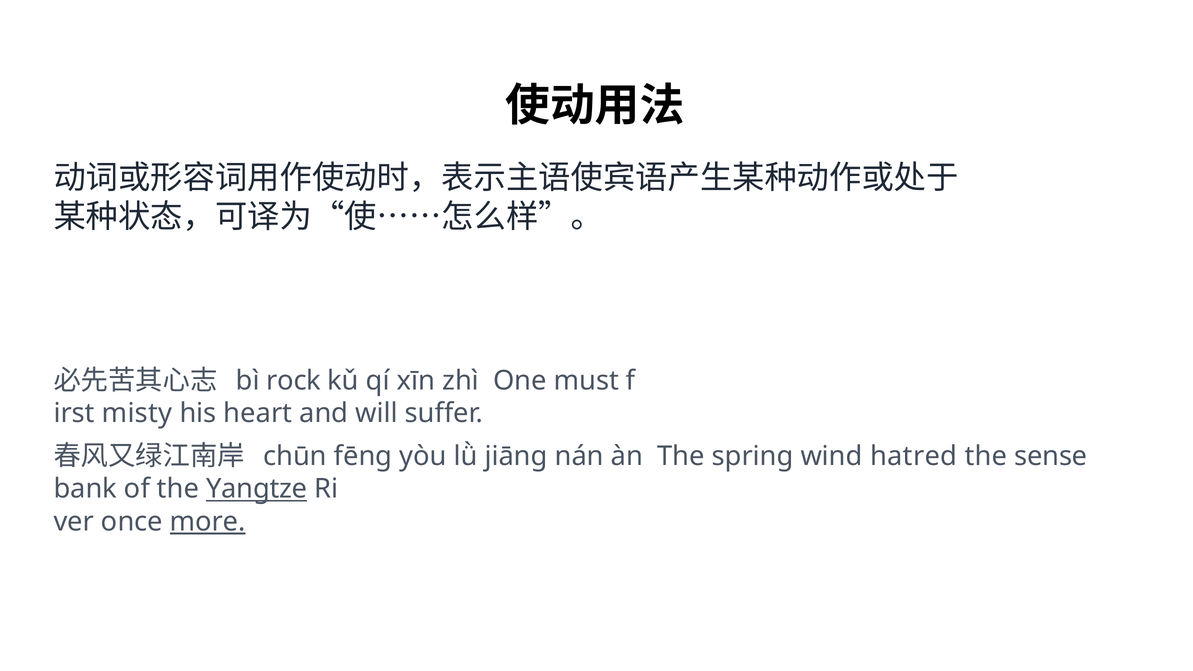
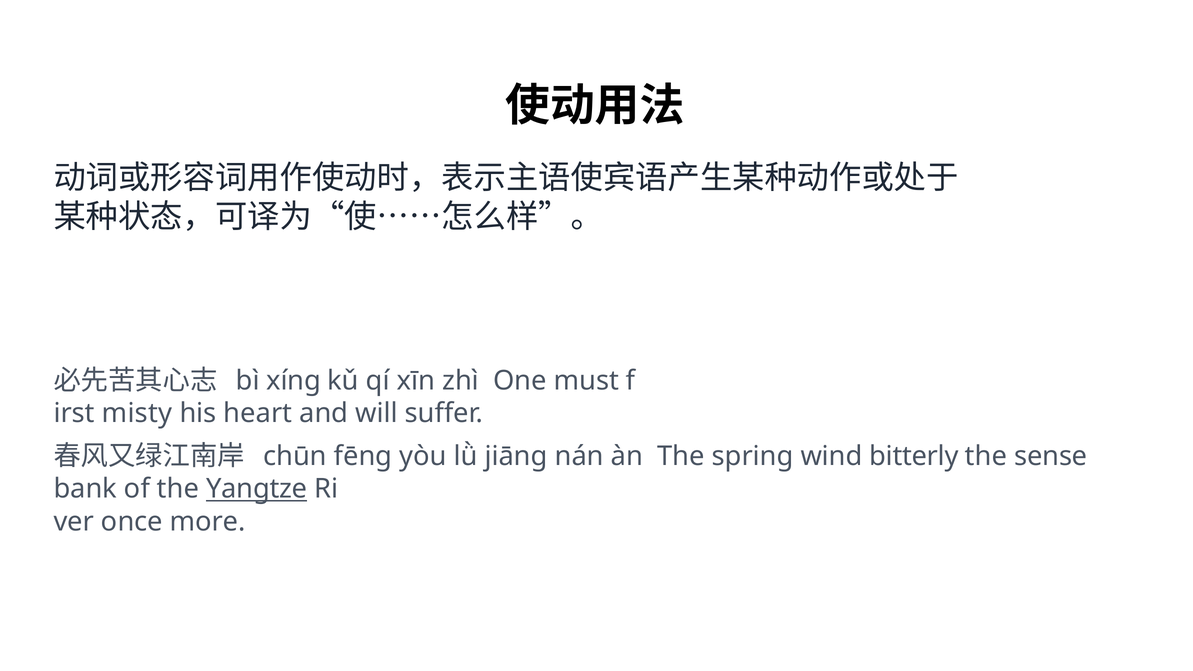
rock: rock -> xíng
hatred: hatred -> bitterly
more underline: present -> none
